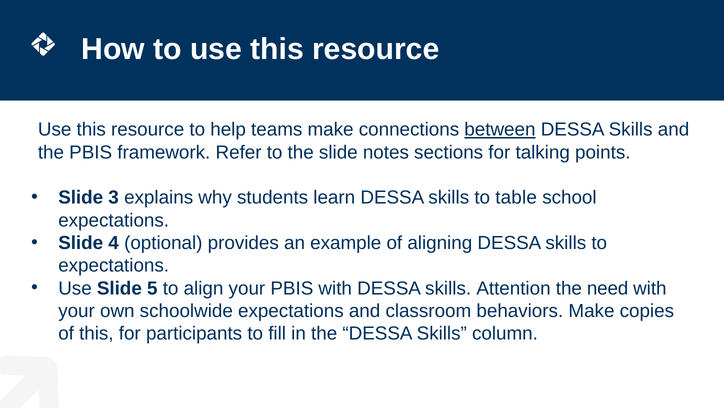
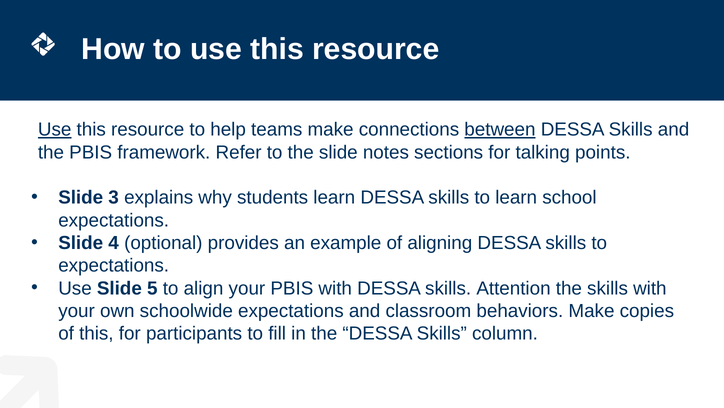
Use at (55, 129) underline: none -> present
to table: table -> learn
the need: need -> skills
